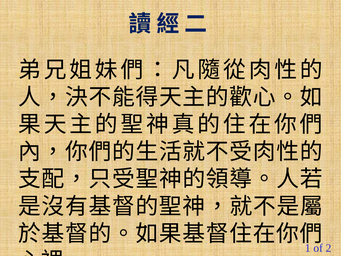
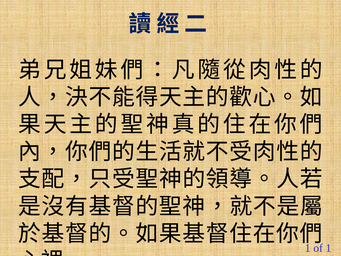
2 at (328, 248): 2 -> 1
